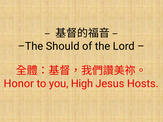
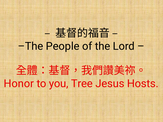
Should: Should -> People
High: High -> Tree
